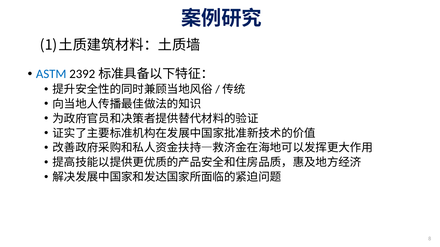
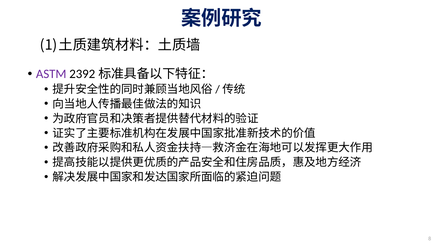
ASTM colour: blue -> purple
